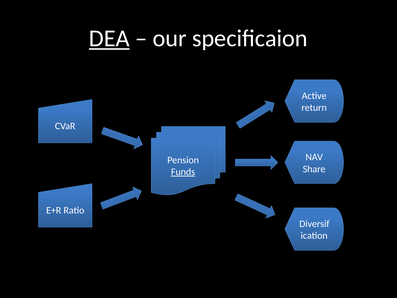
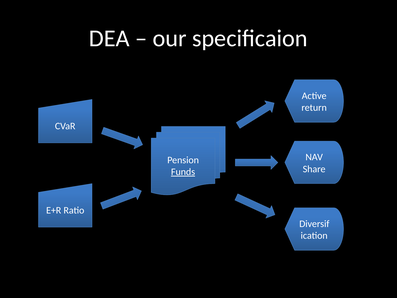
DEA underline: present -> none
